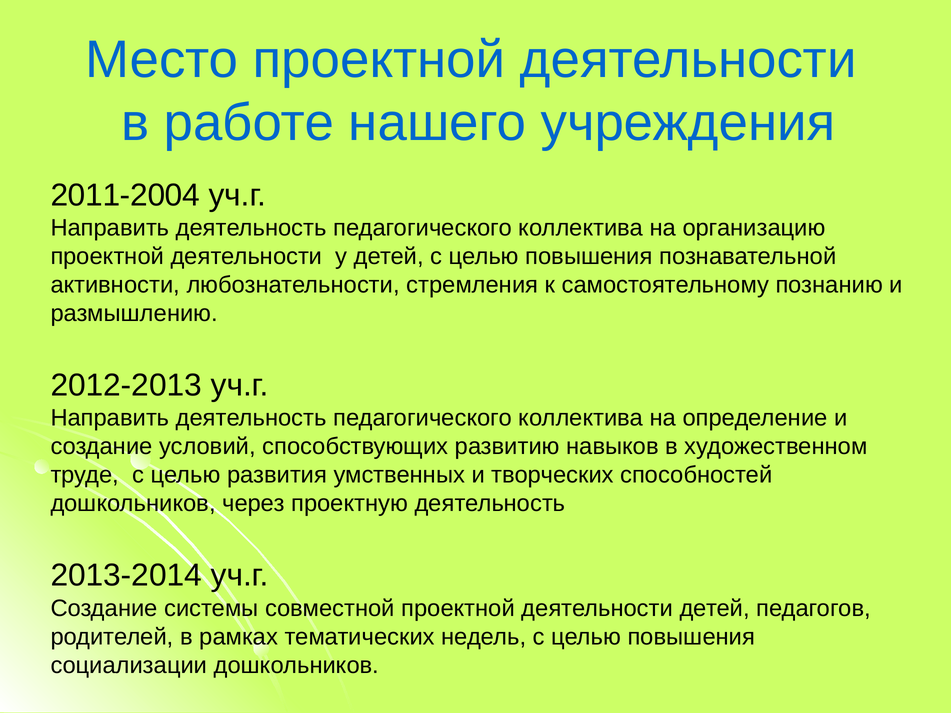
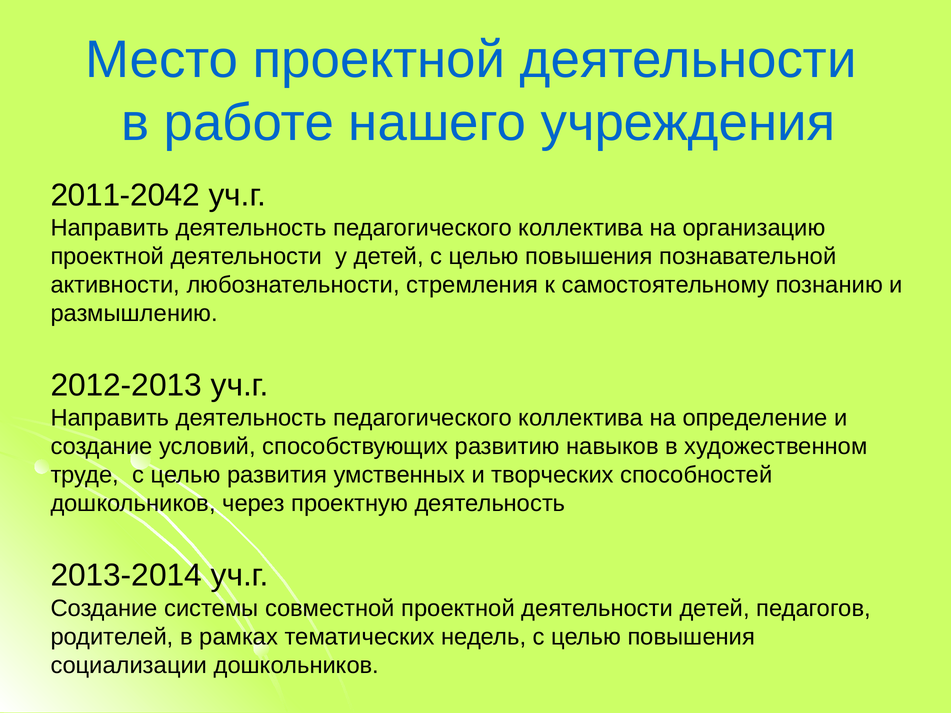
2011-2004: 2011-2004 -> 2011-2042
